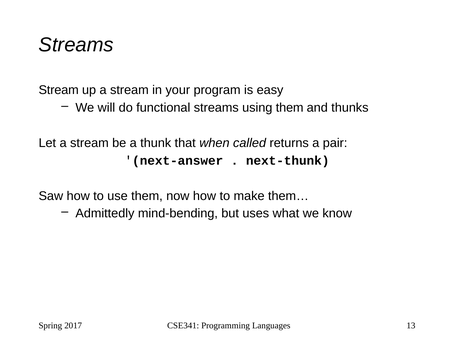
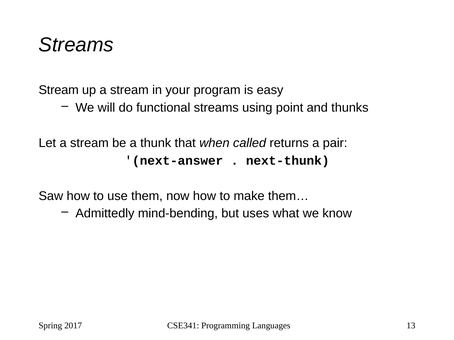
using them: them -> point
